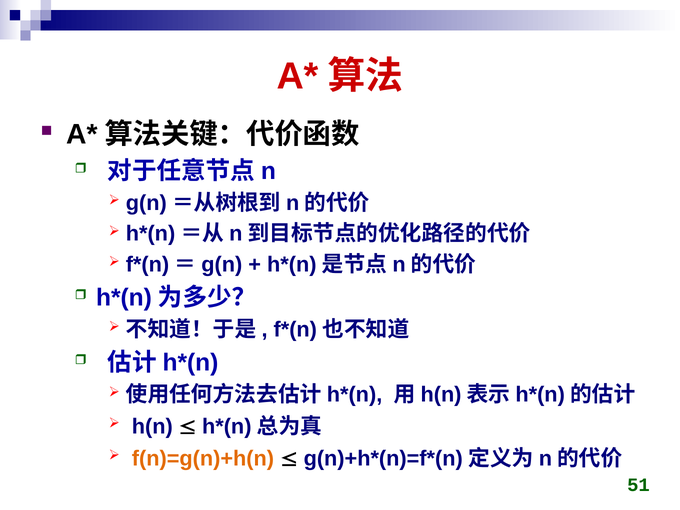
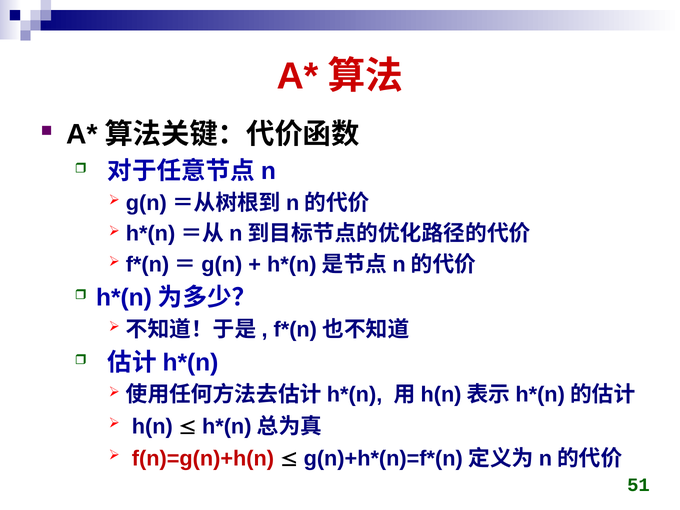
f(n)=g(n)+h(n colour: orange -> red
